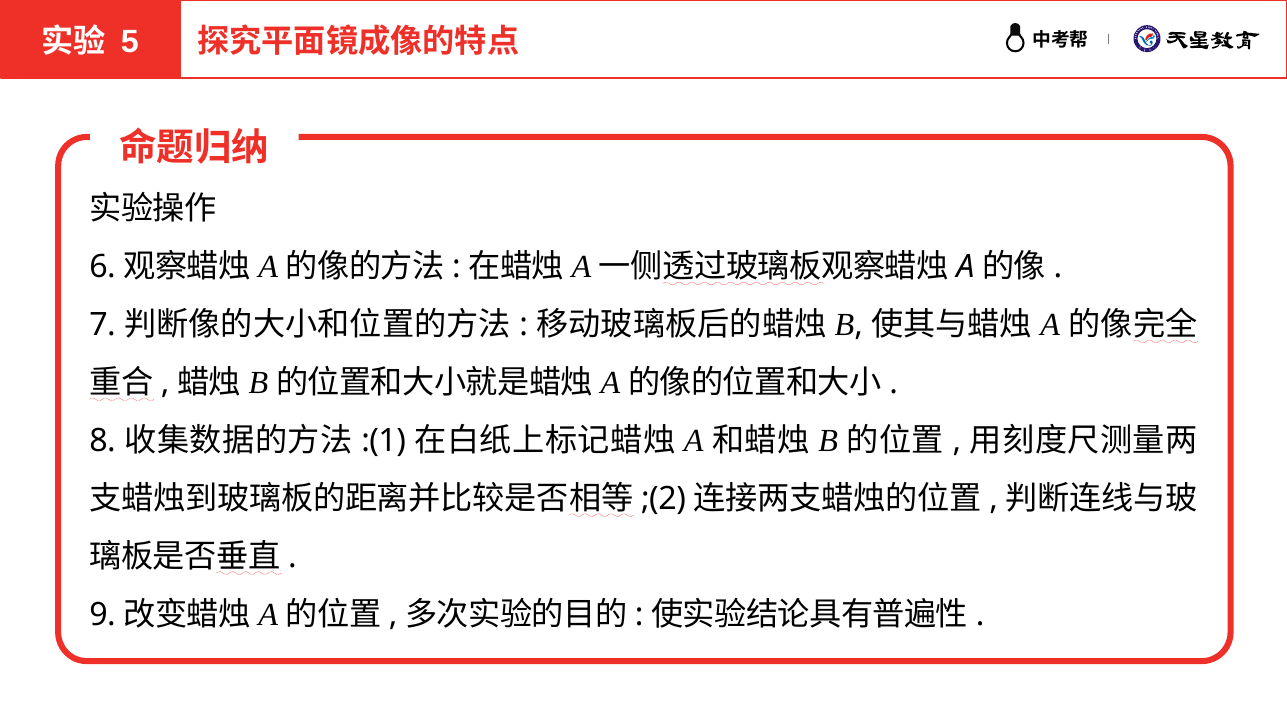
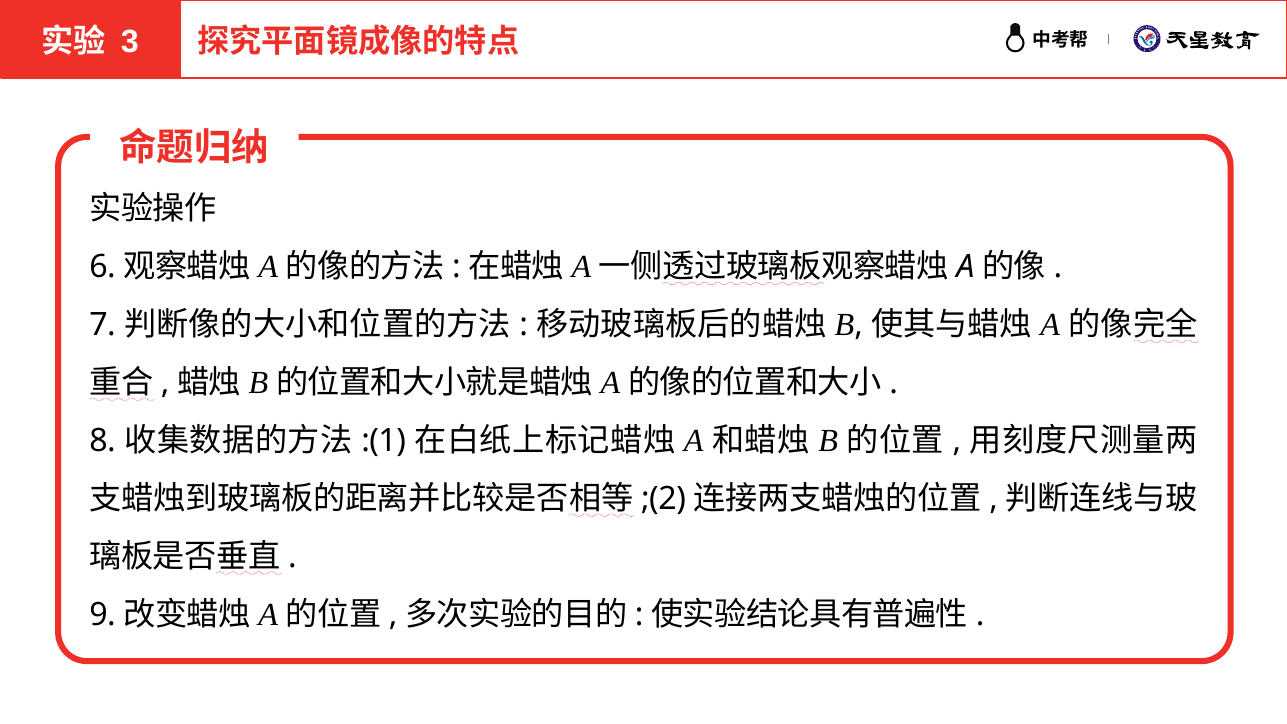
5: 5 -> 3
